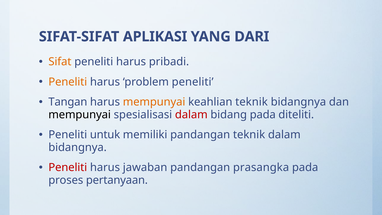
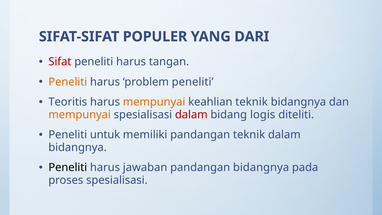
APLIKASI: APLIKASI -> POPULER
Sifat colour: orange -> red
pribadi: pribadi -> tangan
Tangan: Tangan -> Teoritis
mempunyai at (80, 115) colour: black -> orange
bidang pada: pada -> logis
Peneliti at (68, 167) colour: red -> black
pandangan prasangka: prasangka -> bidangnya
proses pertanyaan: pertanyaan -> spesialisasi
